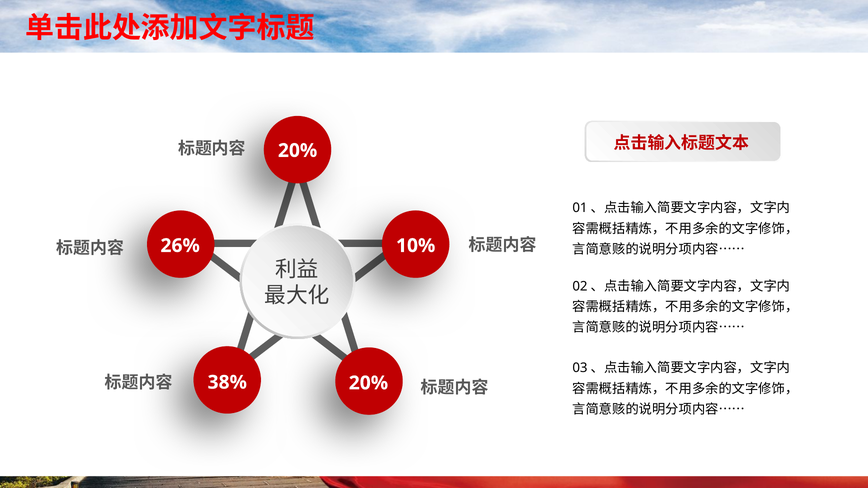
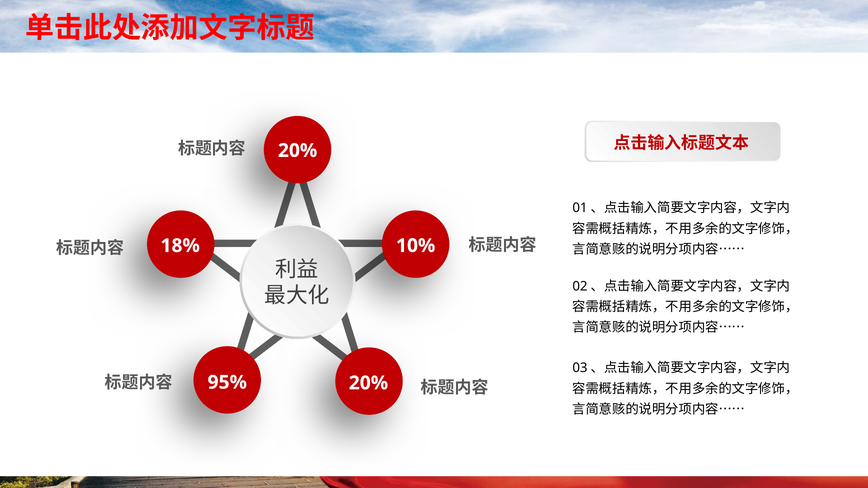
26%: 26% -> 18%
38%: 38% -> 95%
